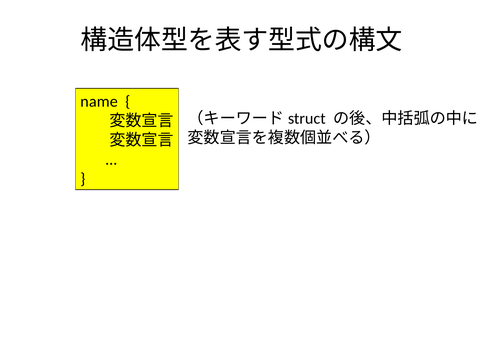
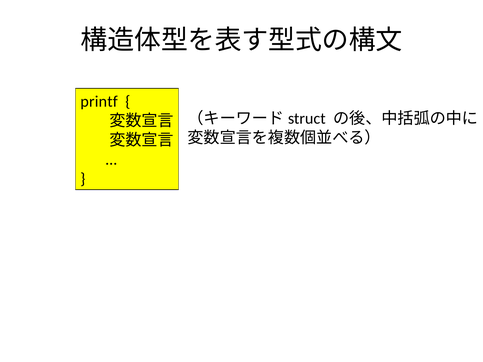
name: name -> printf
